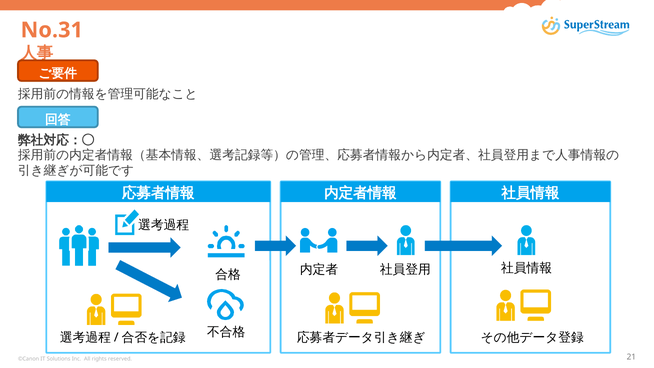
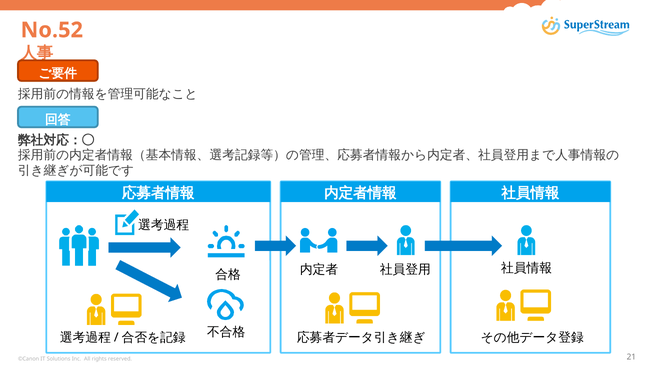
No.31: No.31 -> No.52
